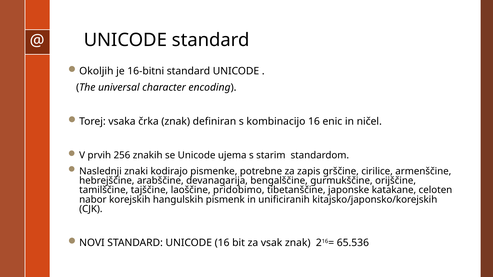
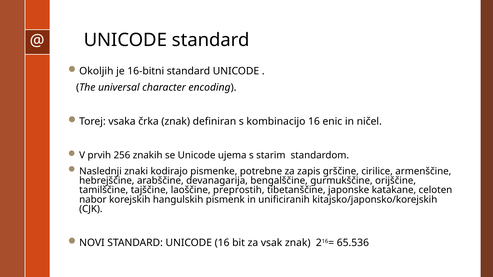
pridobimo: pridobimo -> preprostih
